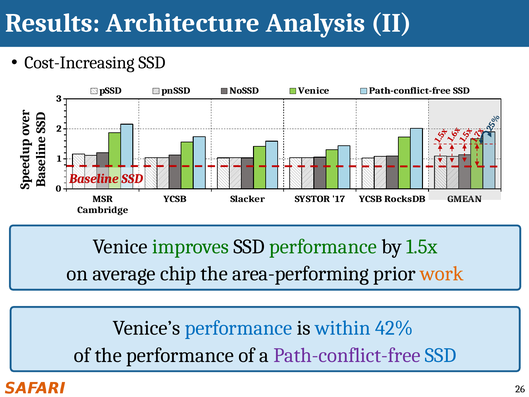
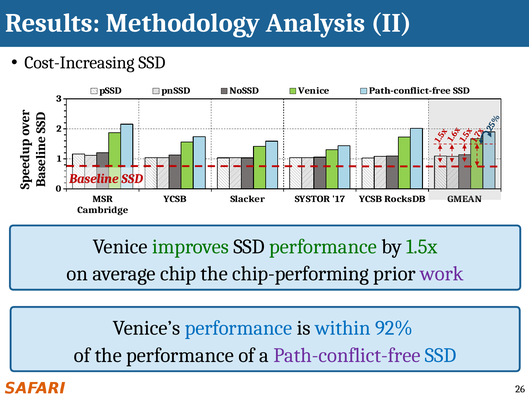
Architecture: Architecture -> Methodology
area-performing: area-performing -> chip-performing
work colour: orange -> purple
42%: 42% -> 92%
